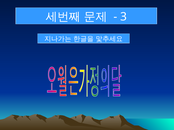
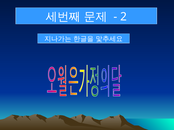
3: 3 -> 2
